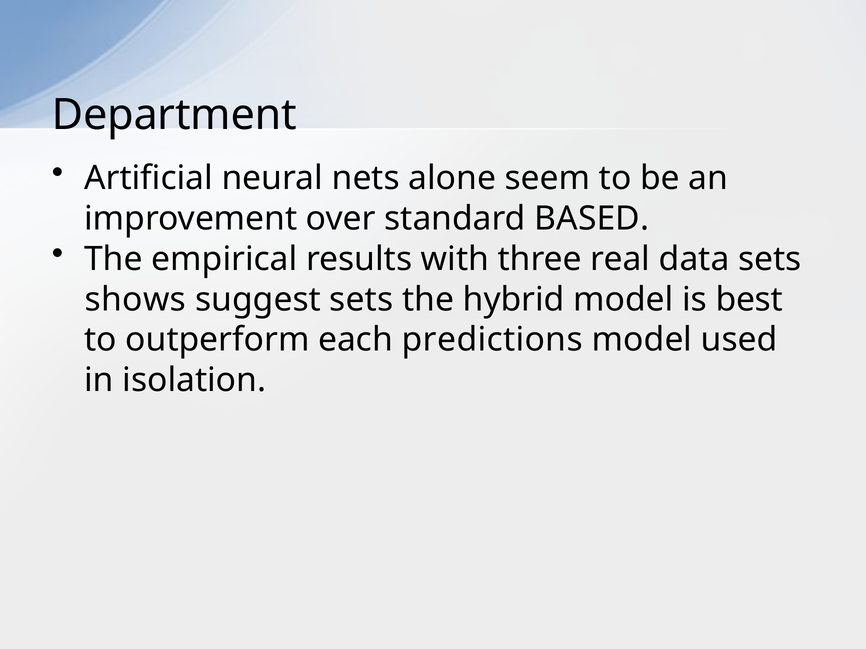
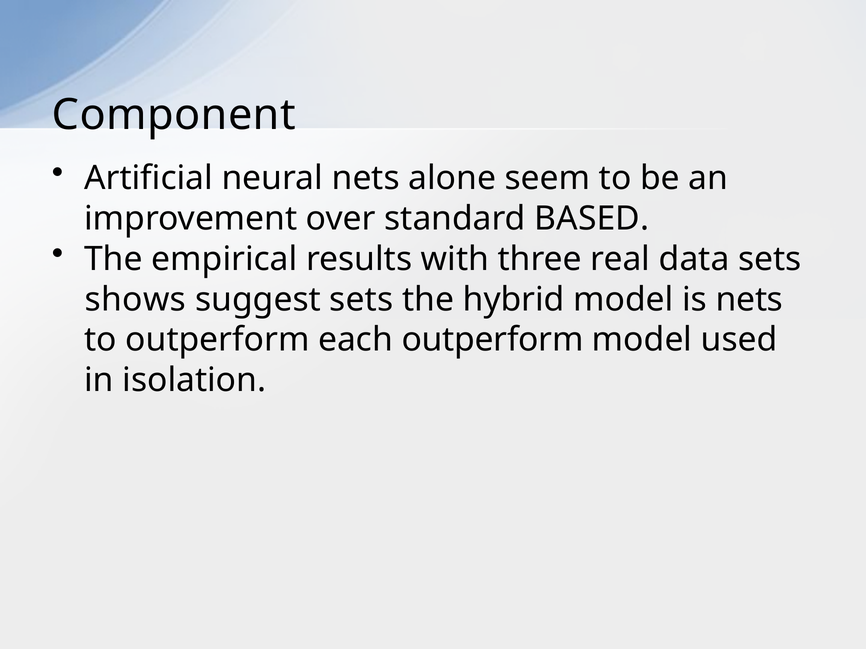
Department: Department -> Component
is best: best -> nets
each predictions: predictions -> outperform
